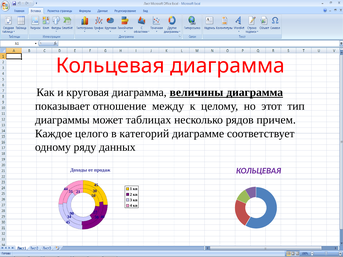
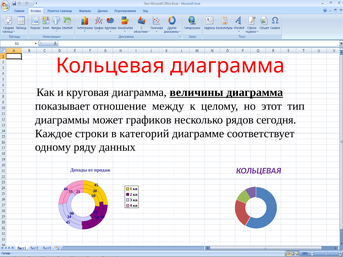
таблицах: таблицах -> графиков
причем: причем -> сегодня
целого: целого -> строки
